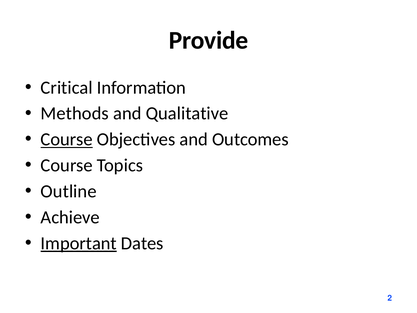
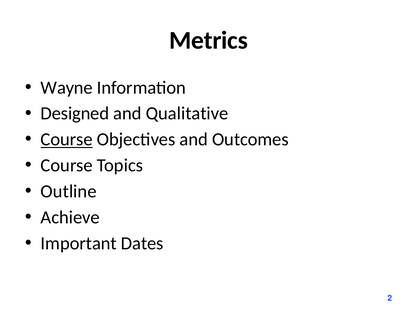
Provide: Provide -> Metrics
Critical: Critical -> Wayne
Methods: Methods -> Designed
Important underline: present -> none
